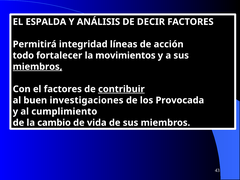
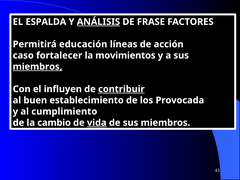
ANÁLISIS underline: none -> present
DECIR: DECIR -> FRASE
integridad: integridad -> educación
todo: todo -> caso
el factores: factores -> influyen
investigaciones: investigaciones -> establecimiento
vida underline: none -> present
